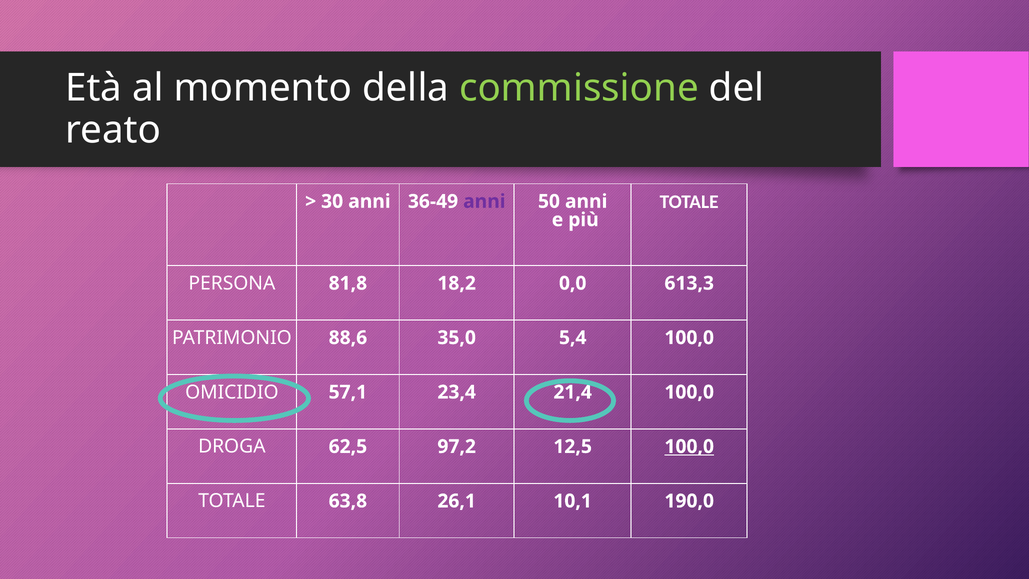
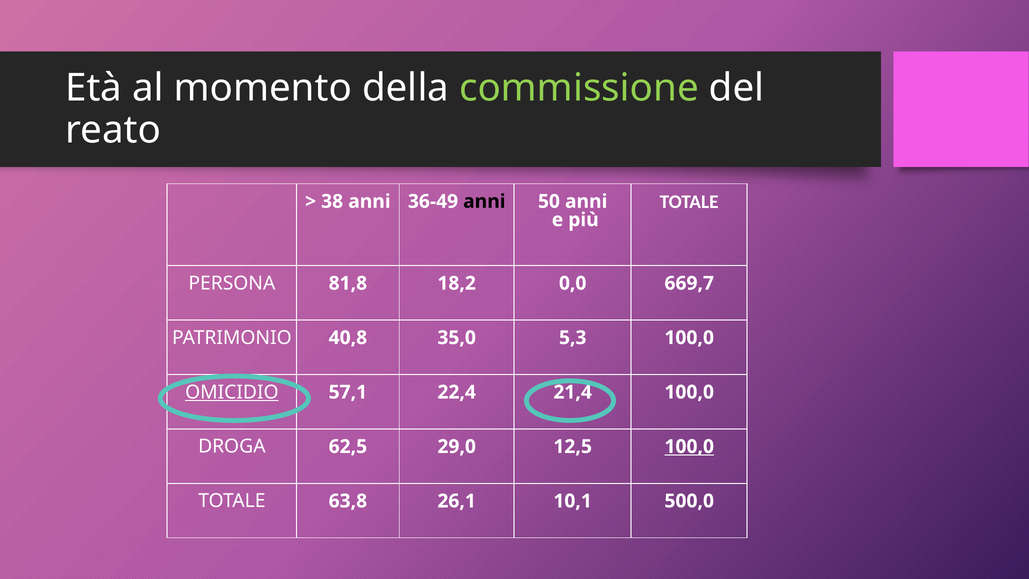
30: 30 -> 38
anni at (484, 201) colour: purple -> black
613,3: 613,3 -> 669,7
88,6: 88,6 -> 40,8
5,4: 5,4 -> 5,3
OMICIDIO underline: none -> present
23,4: 23,4 -> 22,4
97,2: 97,2 -> 29,0
190,0: 190,0 -> 500,0
